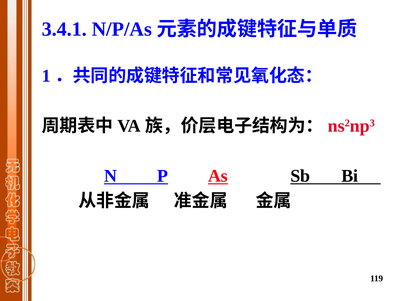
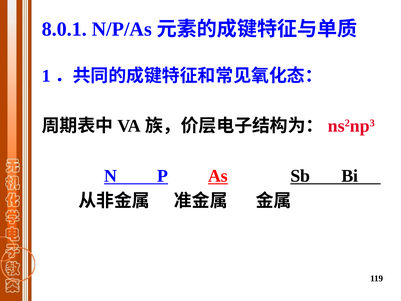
3.4.1: 3.4.1 -> 8.0.1
